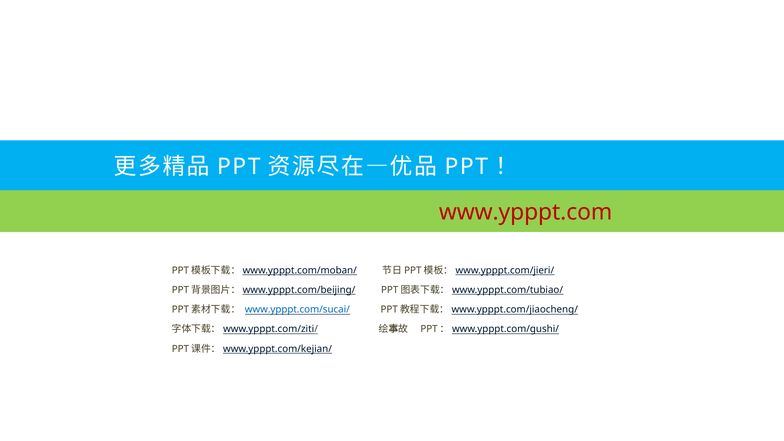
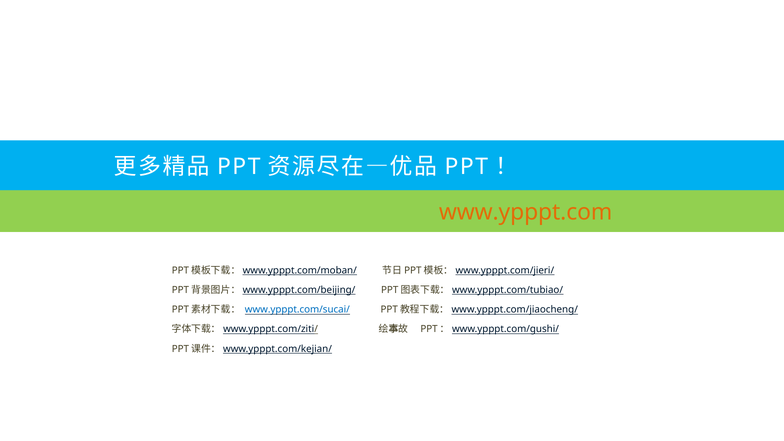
www.ypppt.com colour: red -> orange
